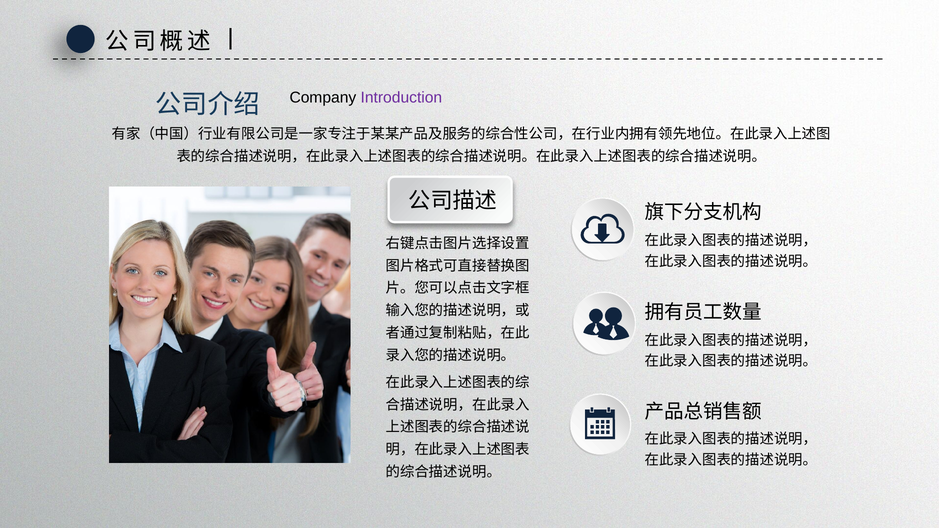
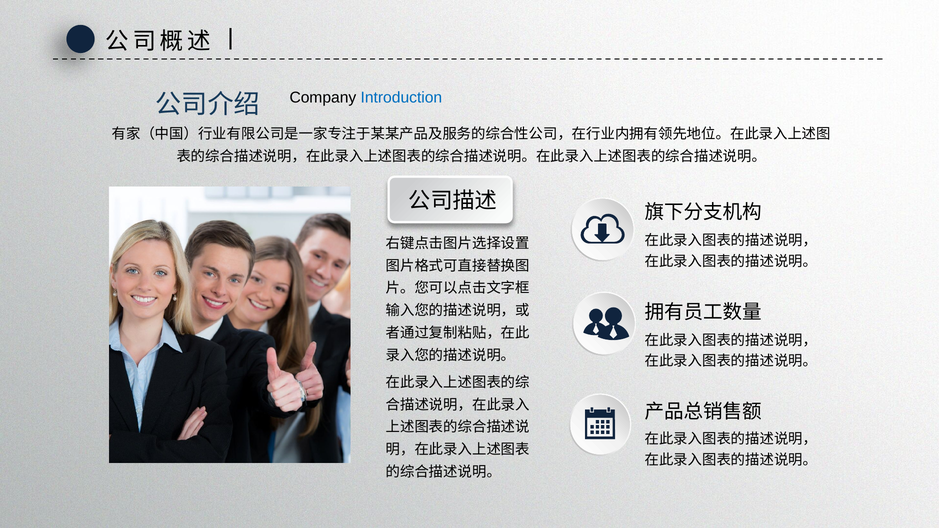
Introduction colour: purple -> blue
